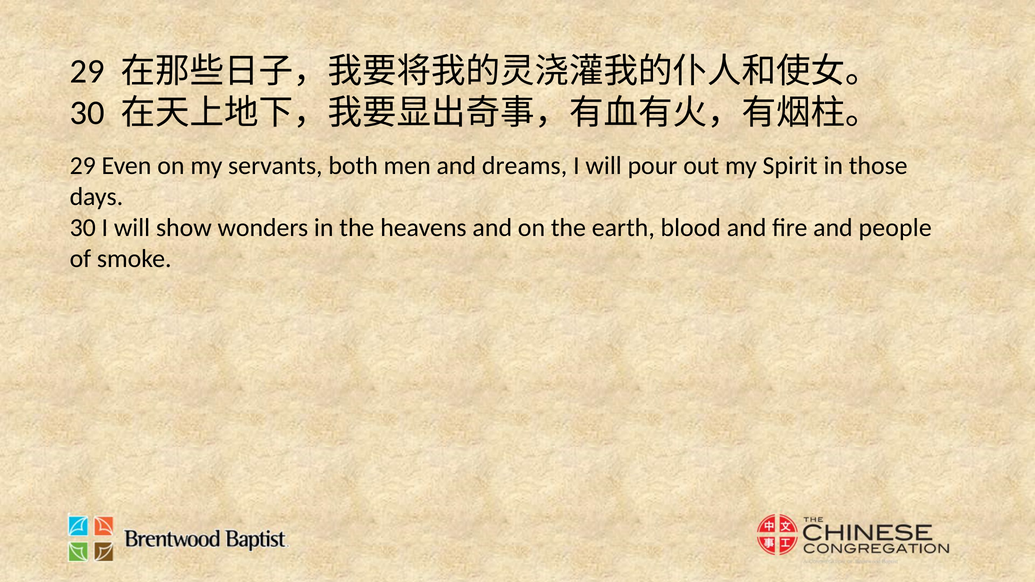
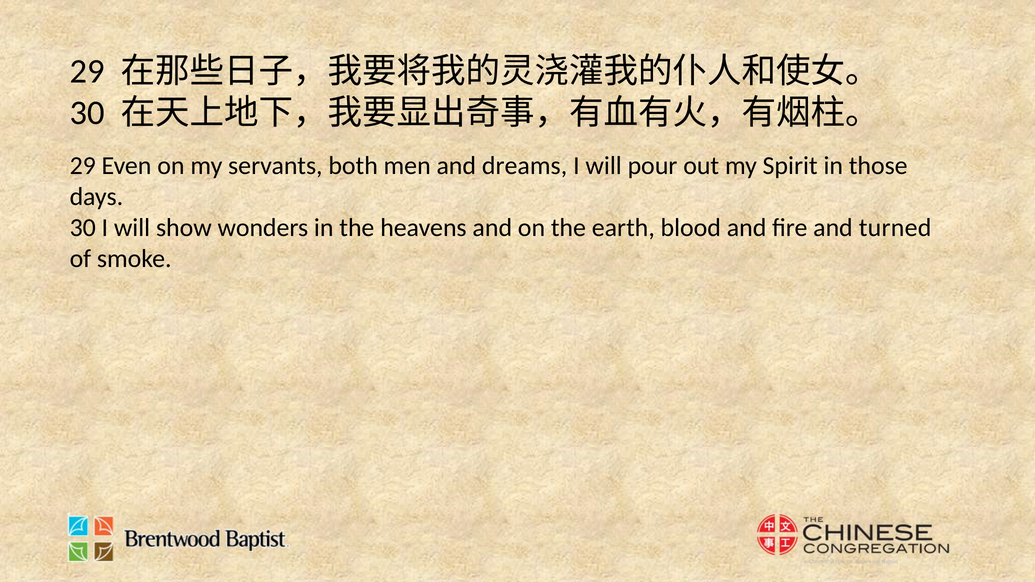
people: people -> turned
